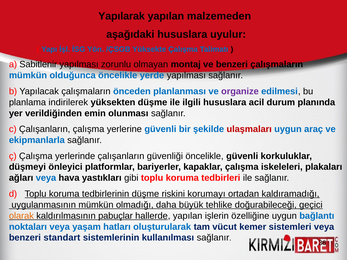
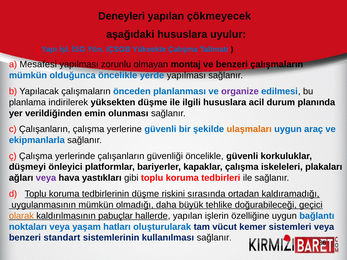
Yapılarak: Yapılarak -> Deneyleri
malzemeden: malzemeden -> çökmeyecek
Sabitlenir: Sabitlenir -> Mesafesi
ulaşmaları colour: red -> orange
veya at (46, 178) colour: blue -> purple
korumayı: korumayı -> sırasında
